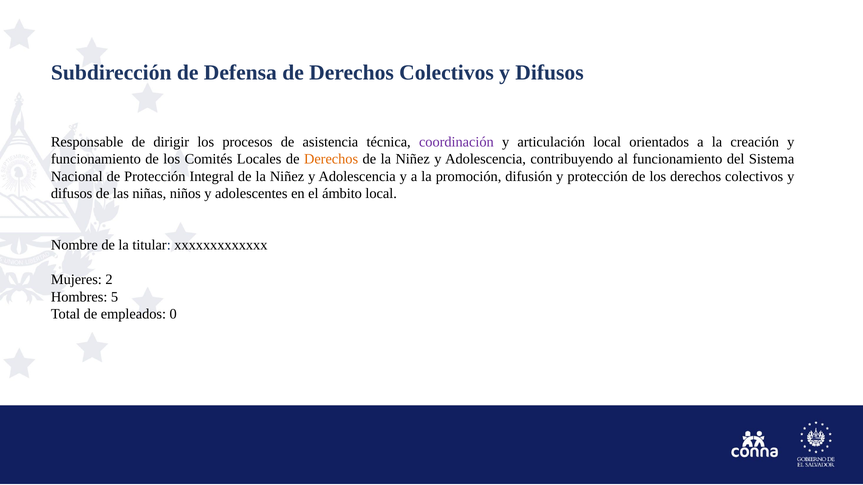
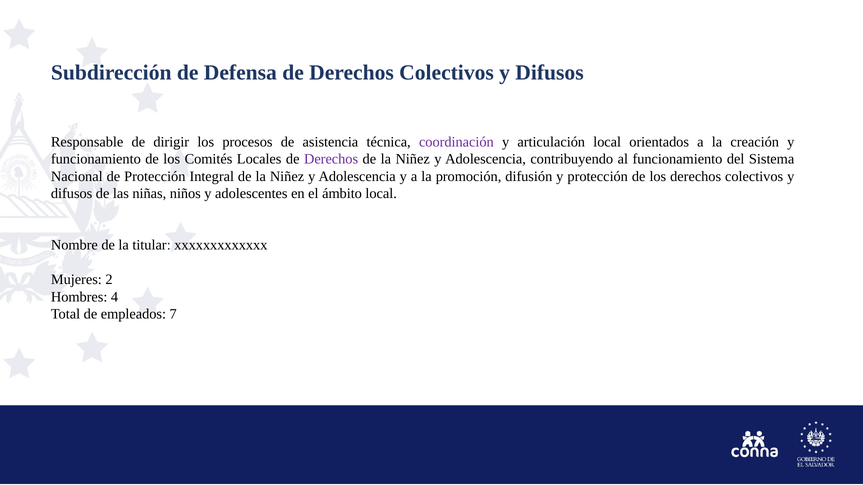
Derechos at (331, 159) colour: orange -> purple
5: 5 -> 4
0: 0 -> 7
